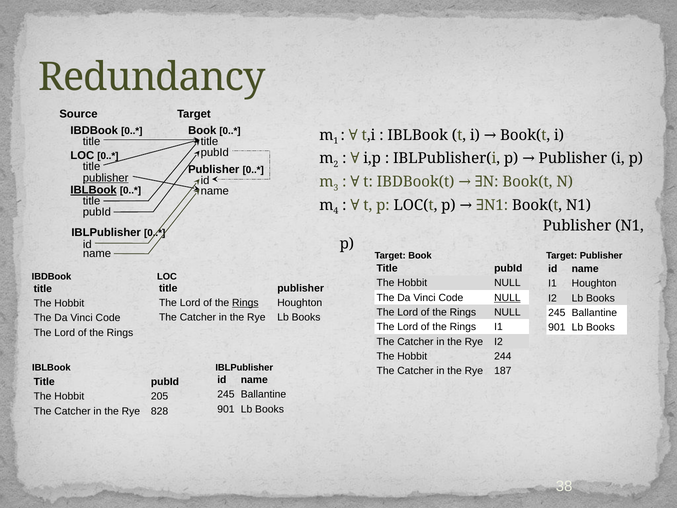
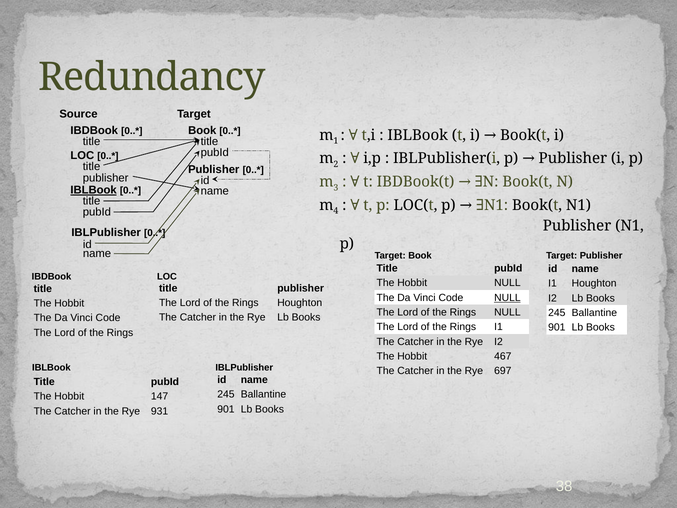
publisher at (106, 178) underline: present -> none
Rings at (245, 303) underline: present -> none
244: 244 -> 467
187: 187 -> 697
205: 205 -> 147
828: 828 -> 931
